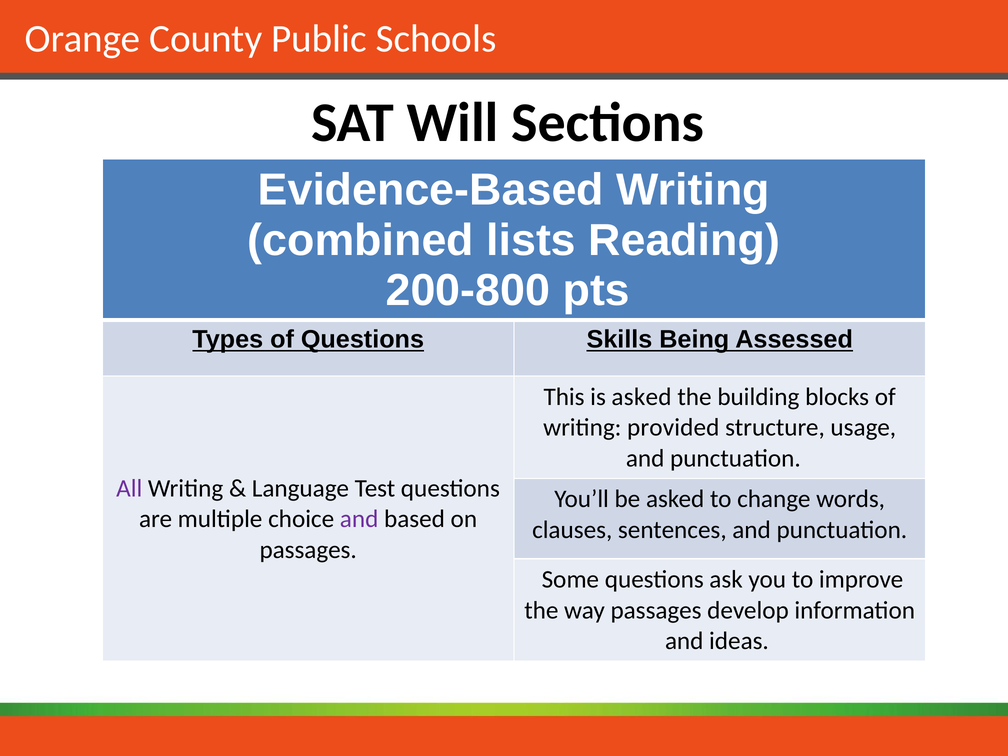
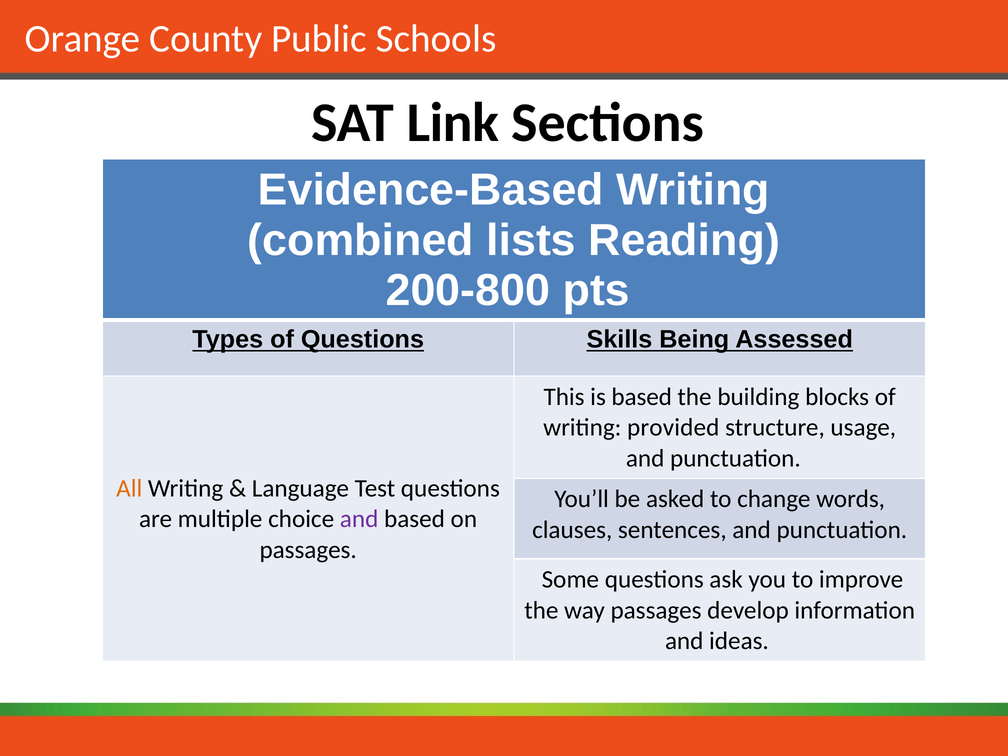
Will: Will -> Link
is asked: asked -> based
All colour: purple -> orange
